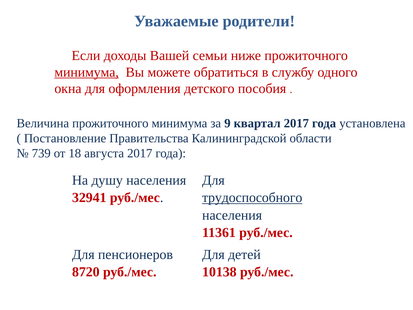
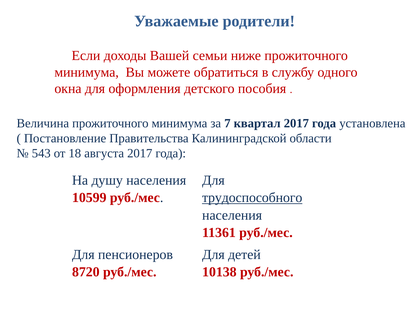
минимума at (87, 72) underline: present -> none
9: 9 -> 7
739: 739 -> 543
32941: 32941 -> 10599
